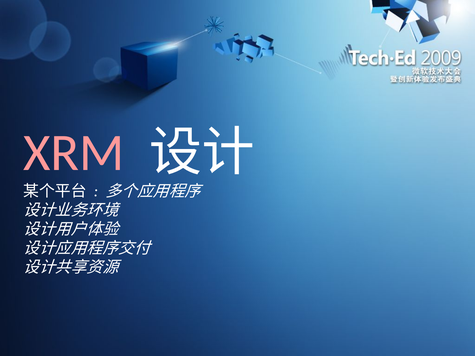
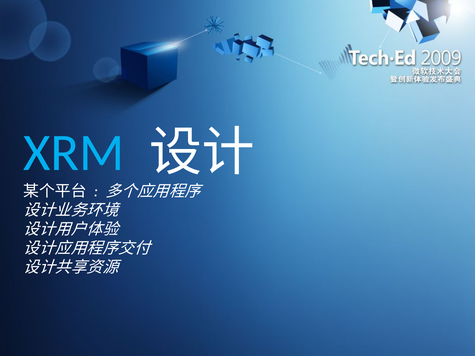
XRM colour: pink -> light blue
